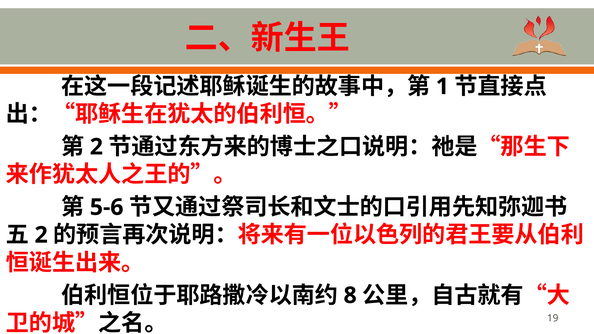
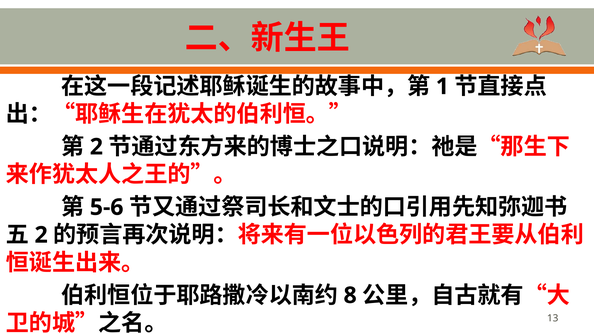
19: 19 -> 13
